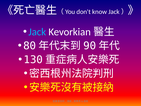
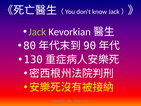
Jack at (37, 32) colour: light blue -> light green
